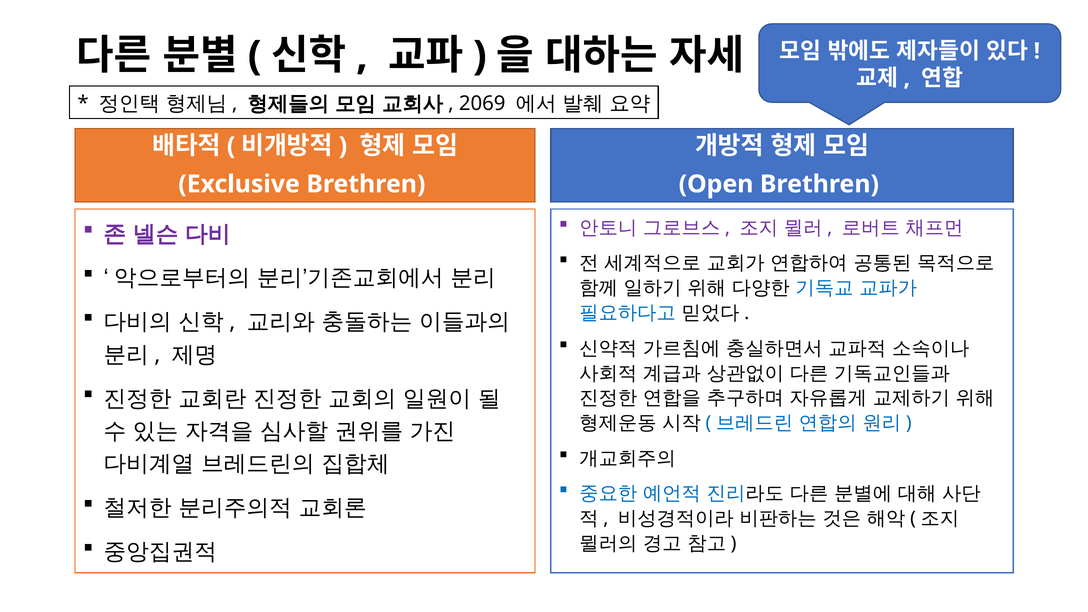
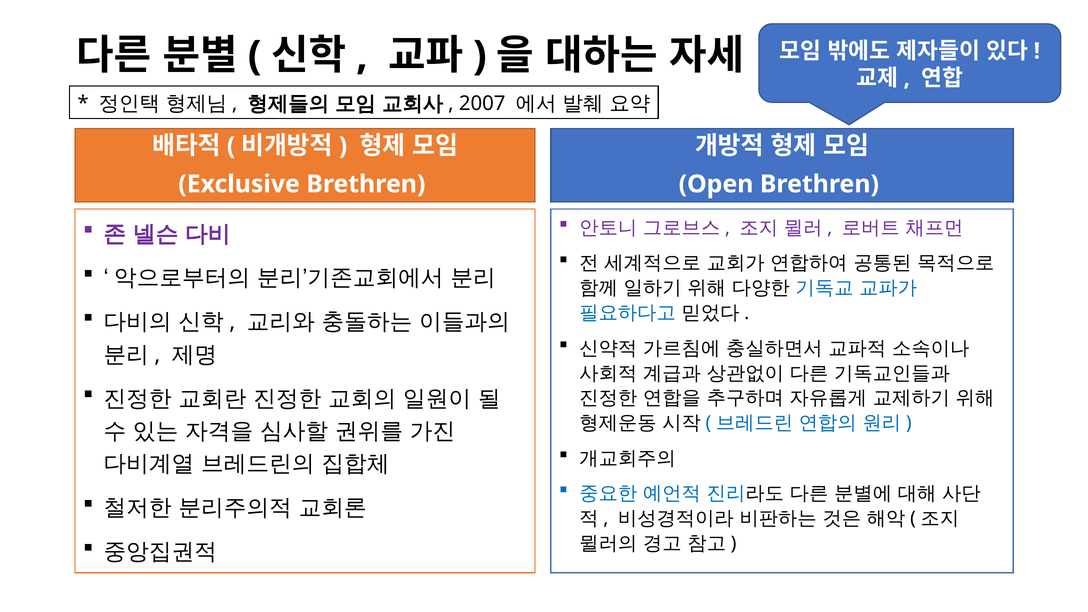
2069: 2069 -> 2007
